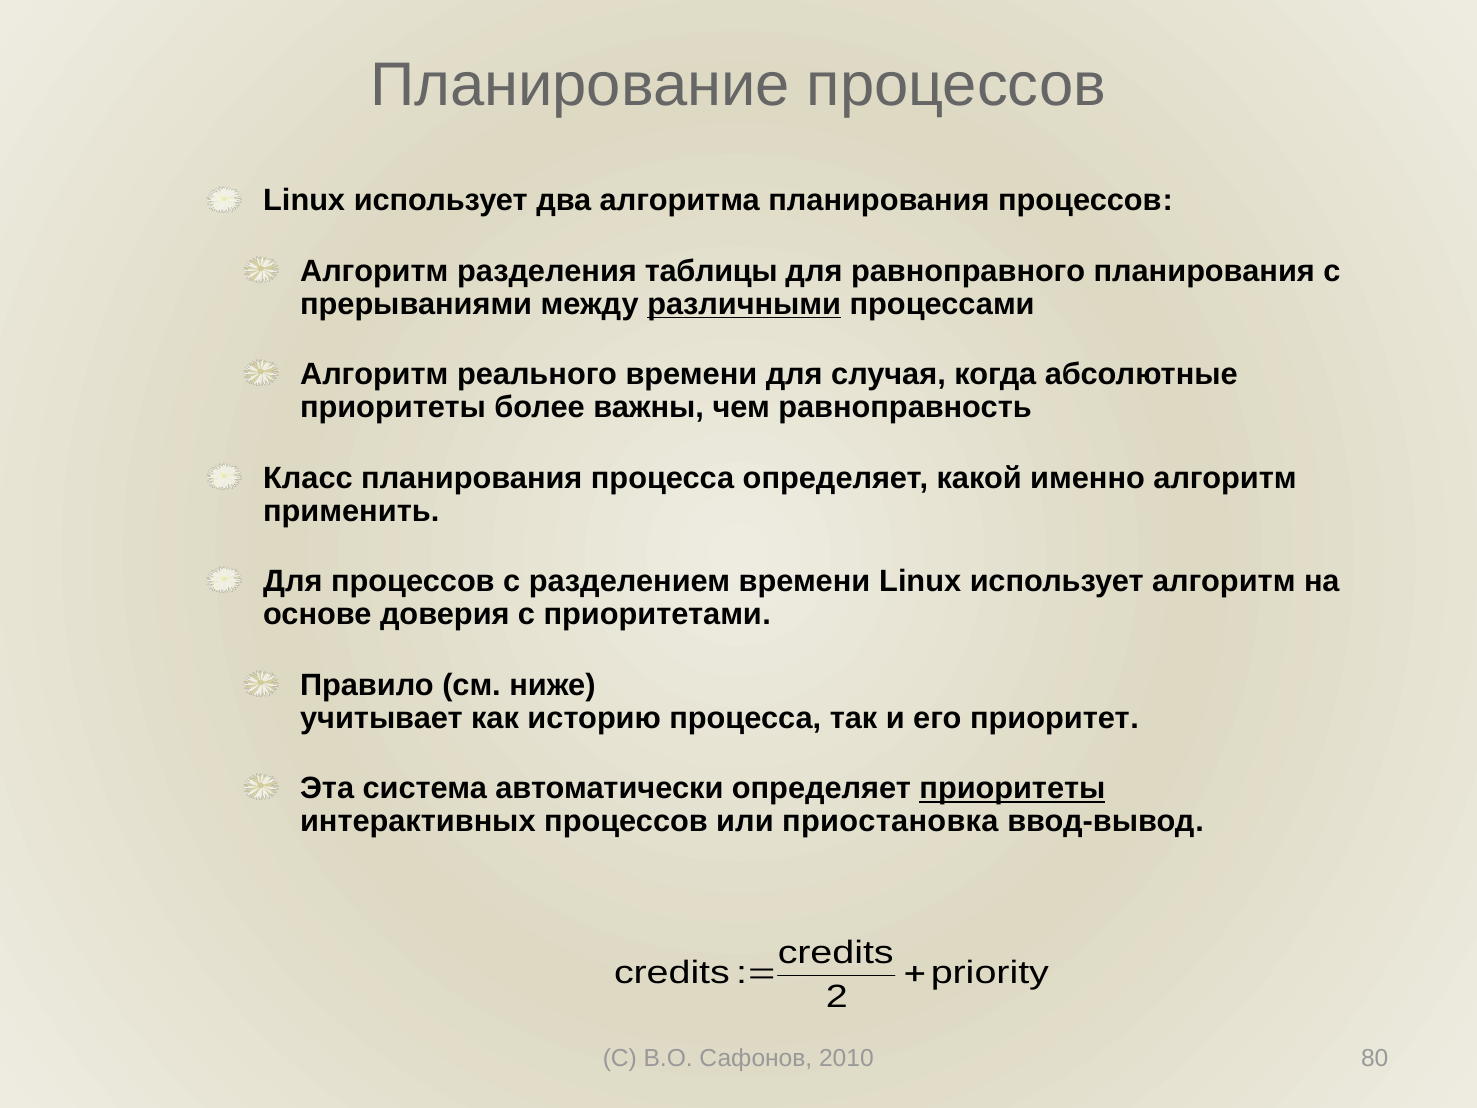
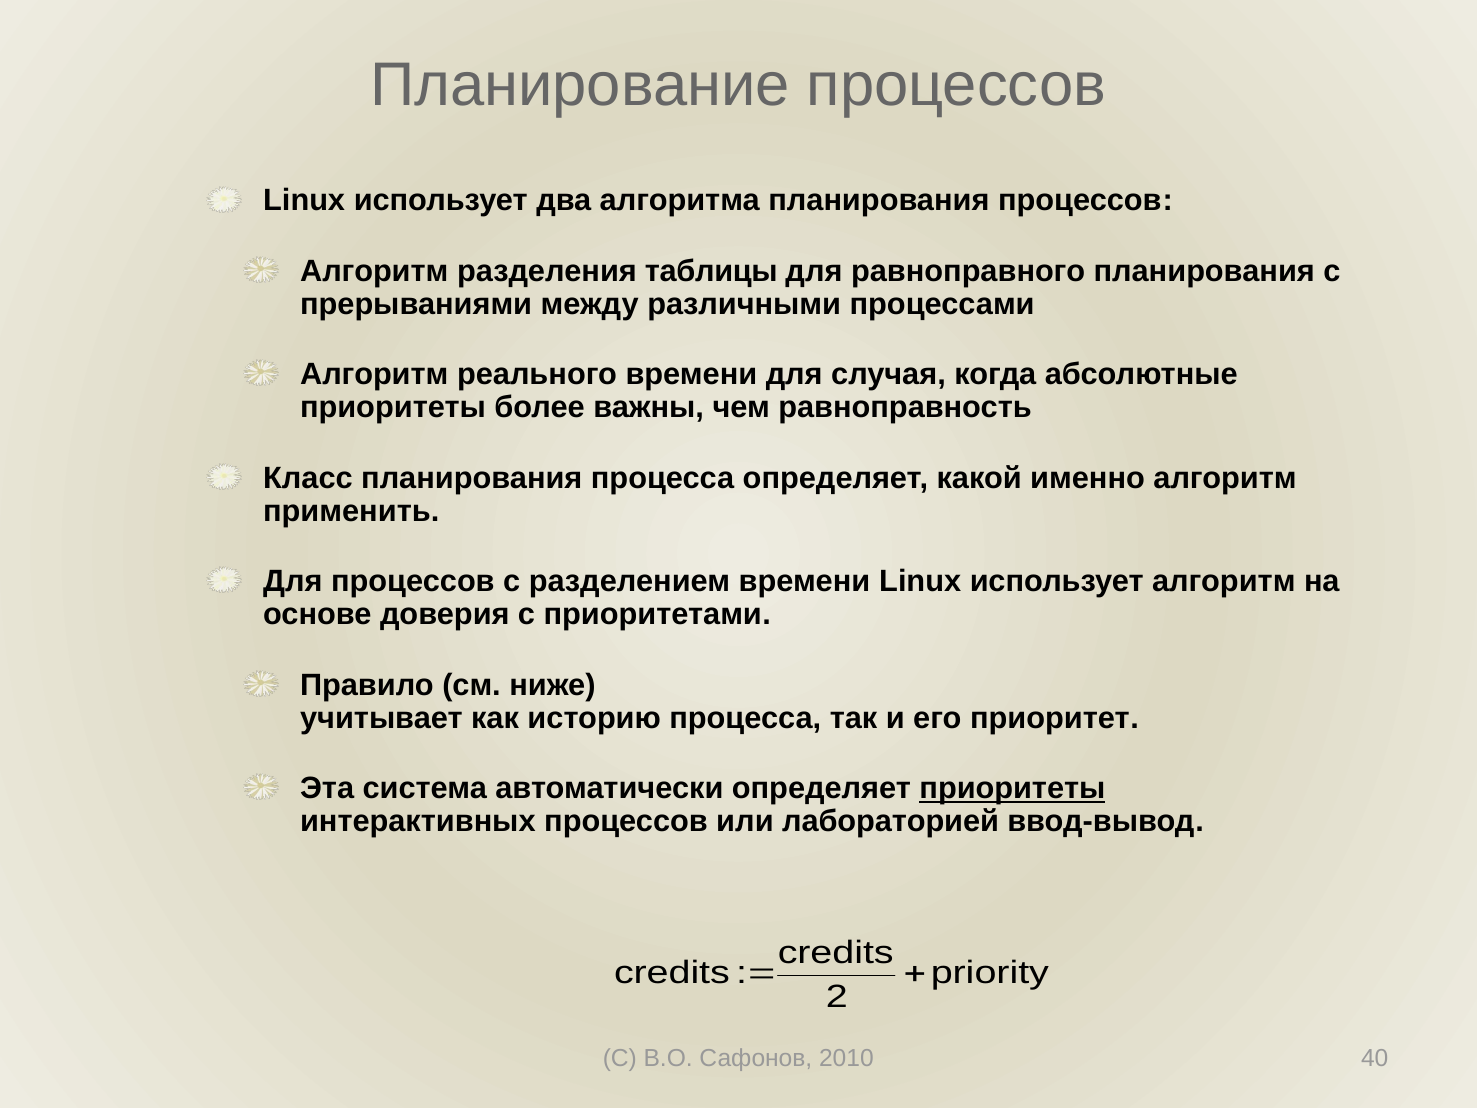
различными underline: present -> none
приостановка: приостановка -> лабораторией
80: 80 -> 40
